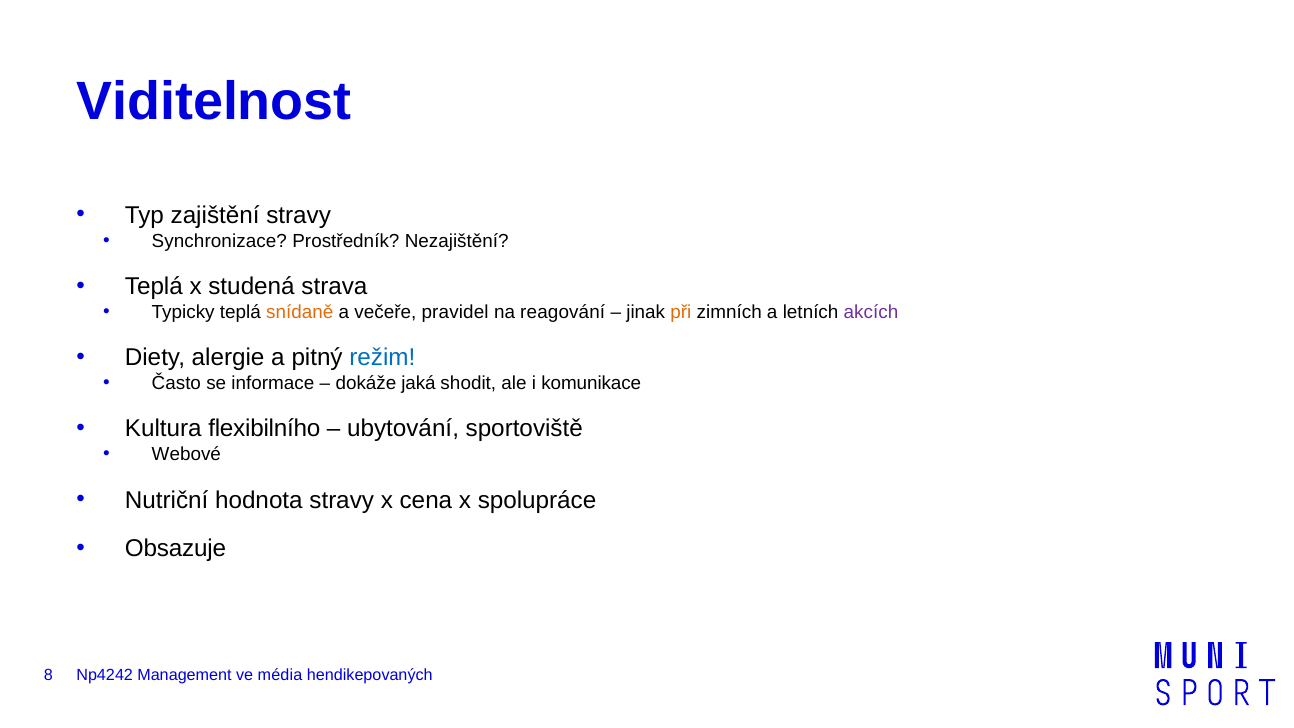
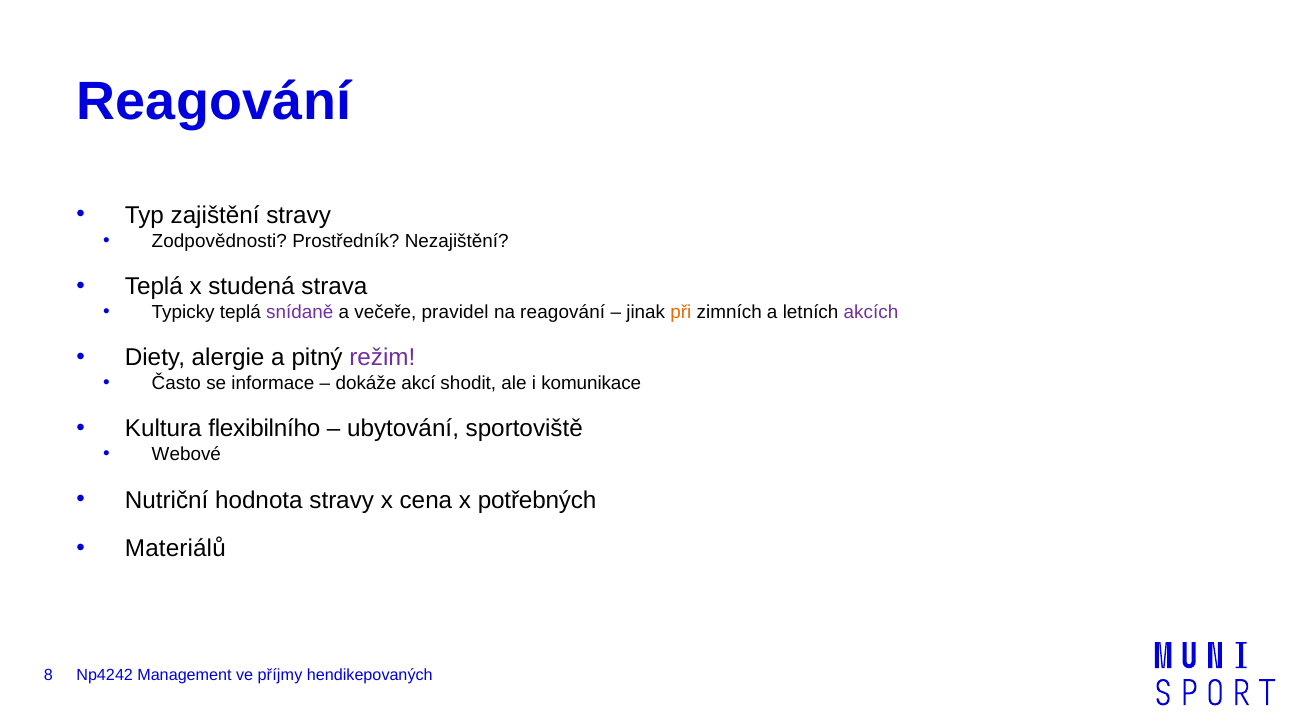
Viditelnost at (214, 102): Viditelnost -> Reagování
Synchronizace: Synchronizace -> Zodpovědnosti
snídaně colour: orange -> purple
režim colour: blue -> purple
jaká: jaká -> akcí
spolupráce: spolupráce -> potřebných
Obsazuje: Obsazuje -> Materiálů
média: média -> příjmy
